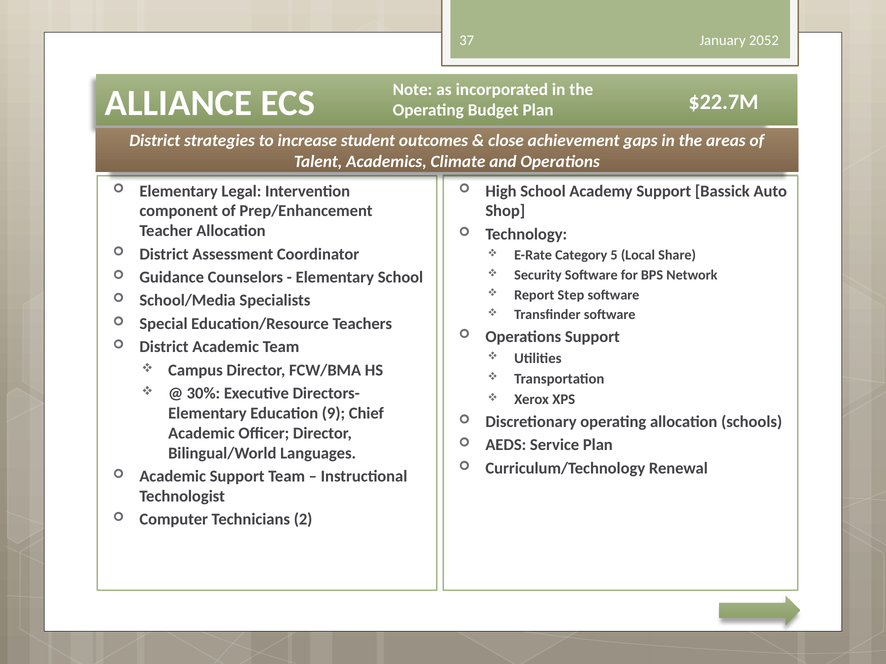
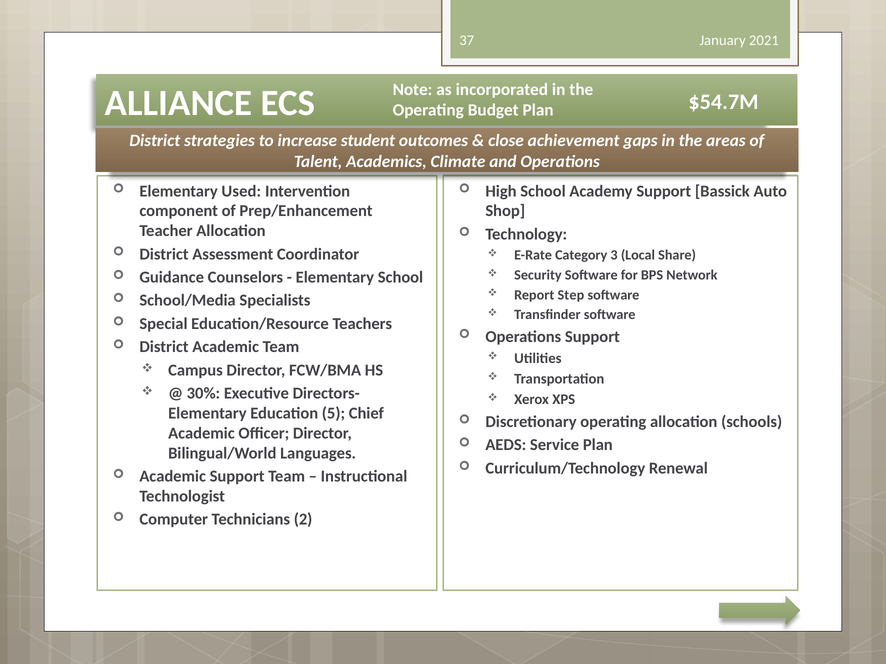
2052: 2052 -> 2021
$22.7M: $22.7M -> $54.7M
Legal: Legal -> Used
5: 5 -> 3
9: 9 -> 5
